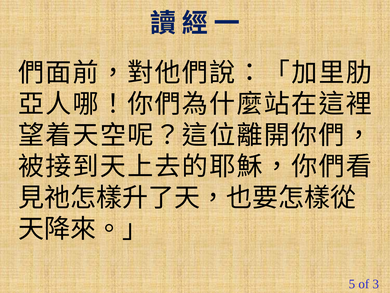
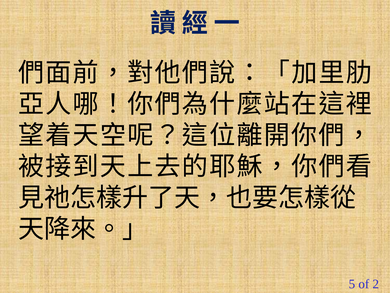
3: 3 -> 2
